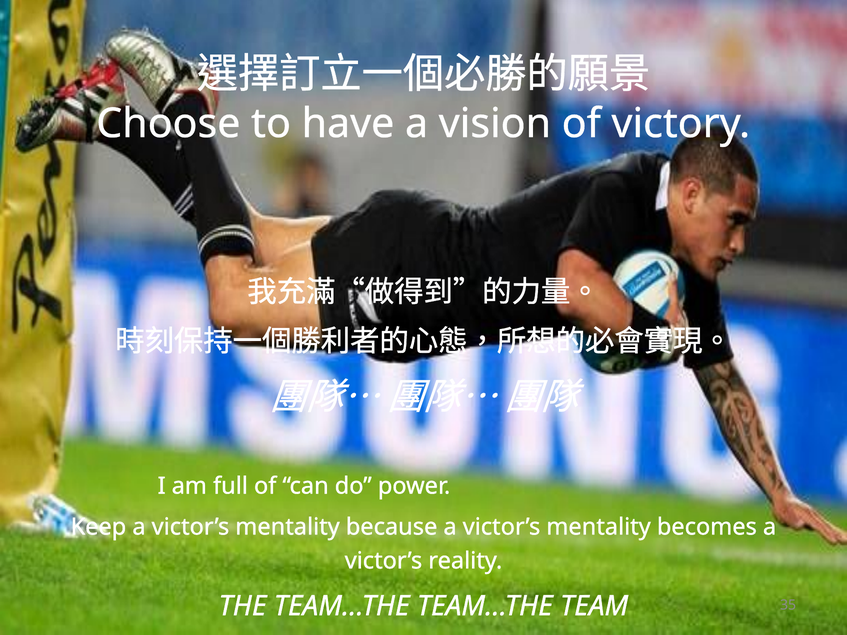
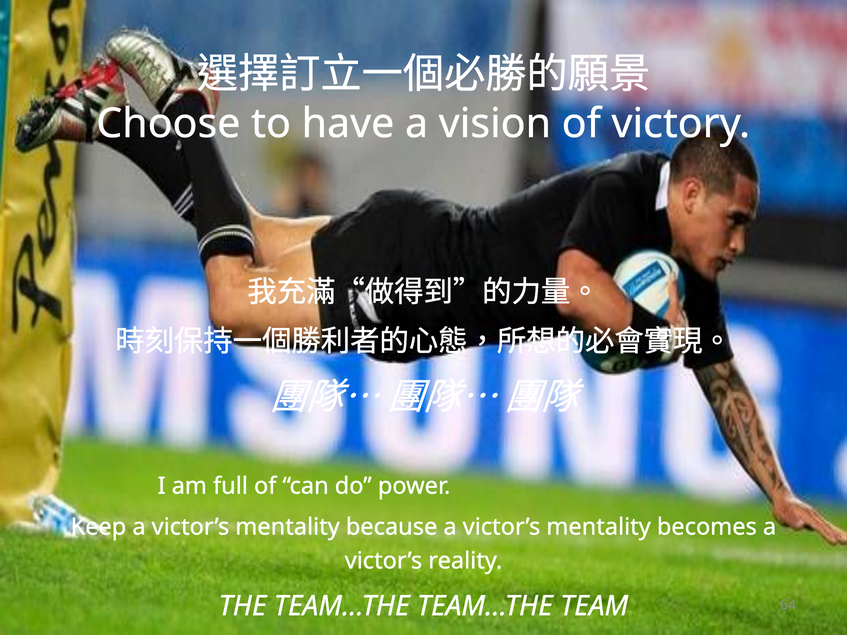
35: 35 -> 64
